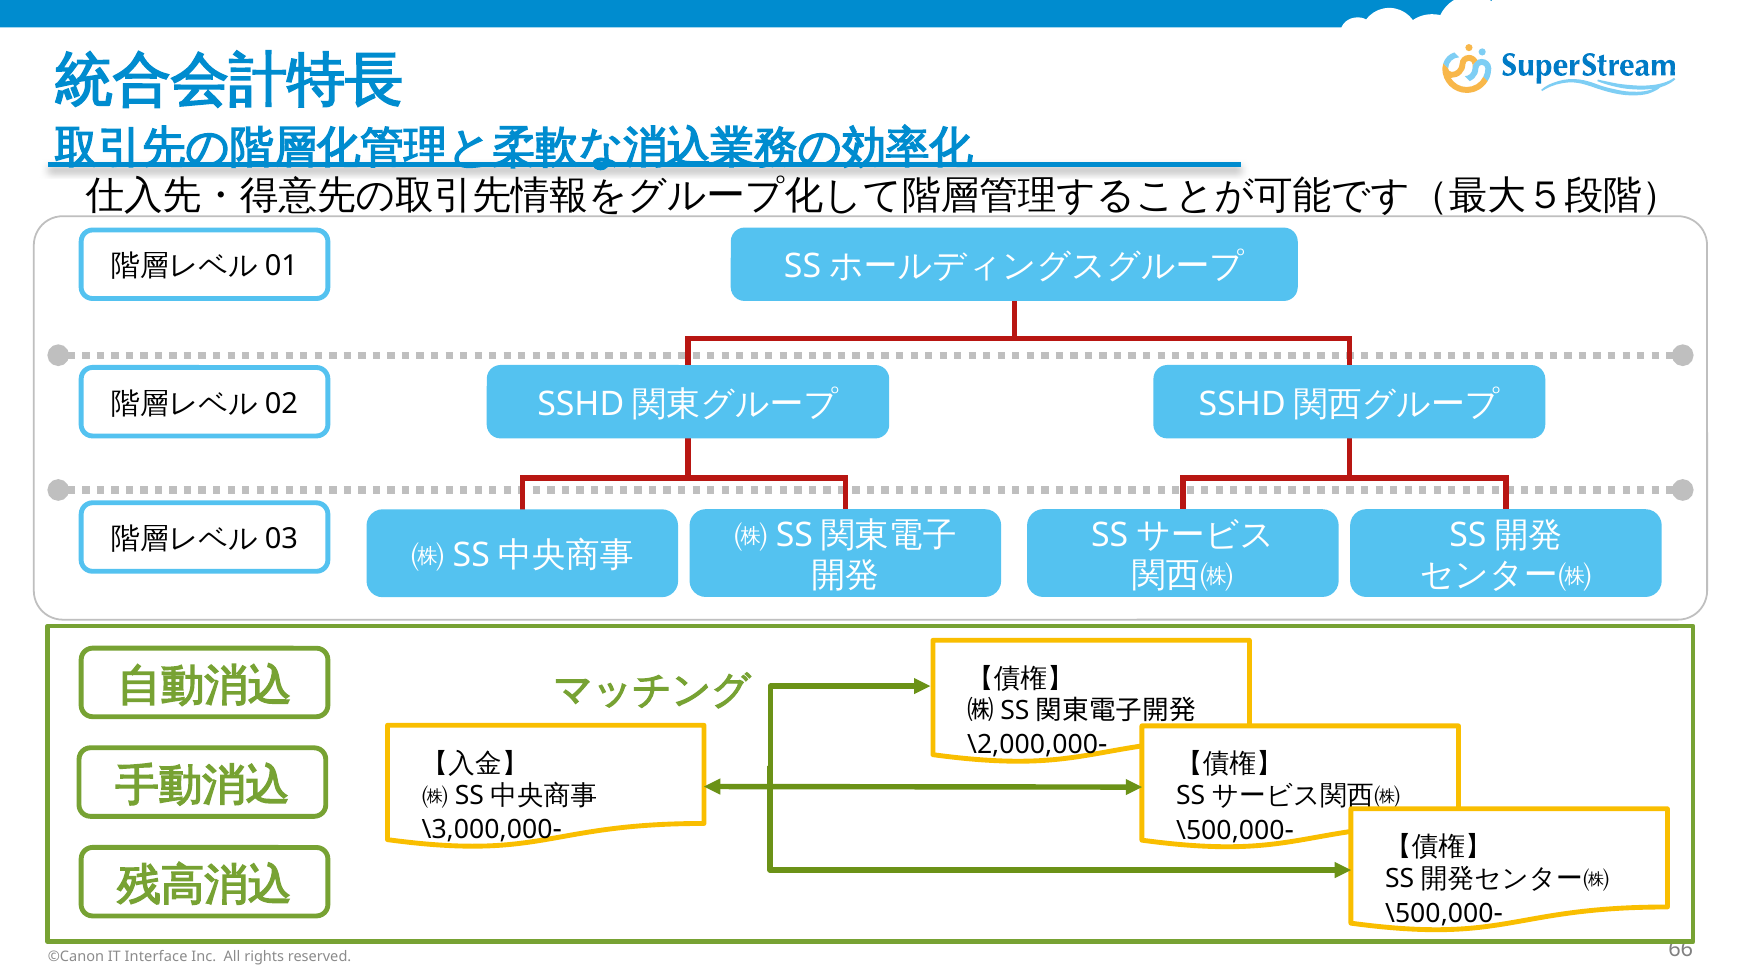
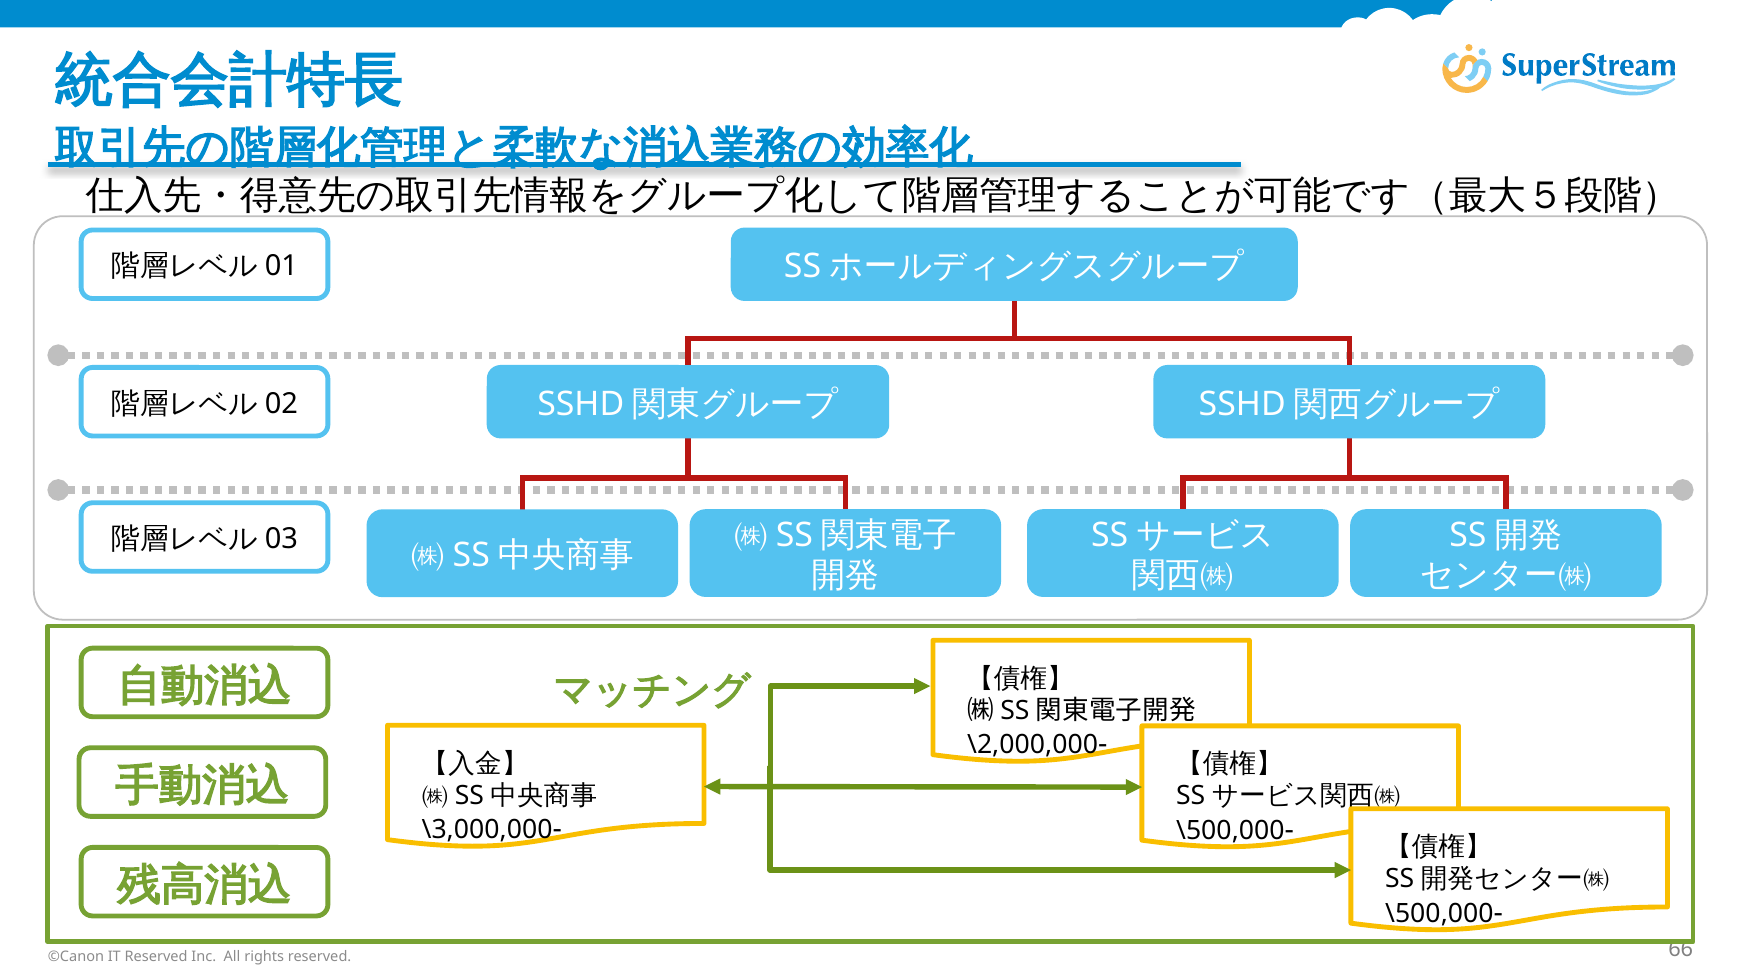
IT Interface: Interface -> Reserved
